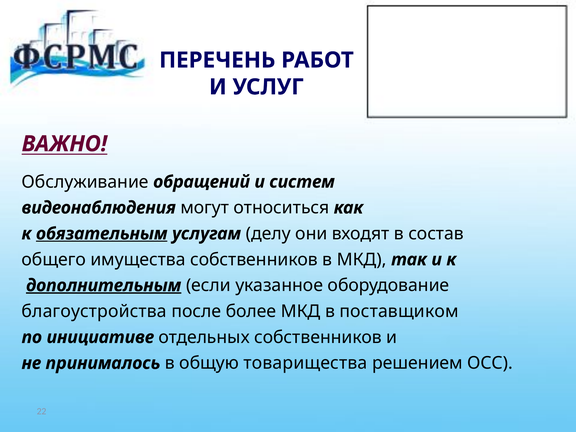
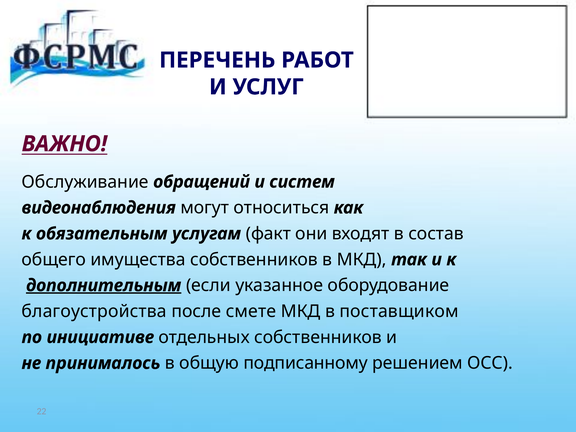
обязательным underline: present -> none
делу: делу -> факт
более: более -> смете
товарищества: товарищества -> подписанному
